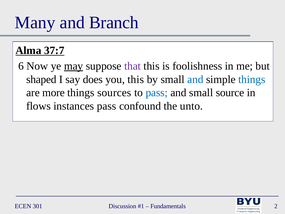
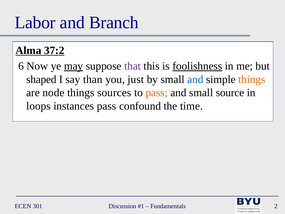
Many: Many -> Labor
37:7: 37:7 -> 37:2
foolishness underline: none -> present
does: does -> than
you this: this -> just
things at (252, 79) colour: blue -> orange
more: more -> node
pass at (157, 93) colour: blue -> orange
flows: flows -> loops
unto: unto -> time
